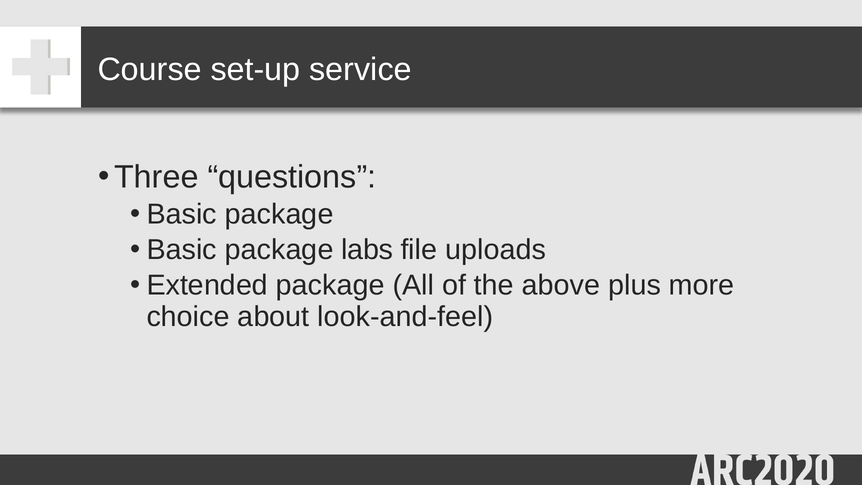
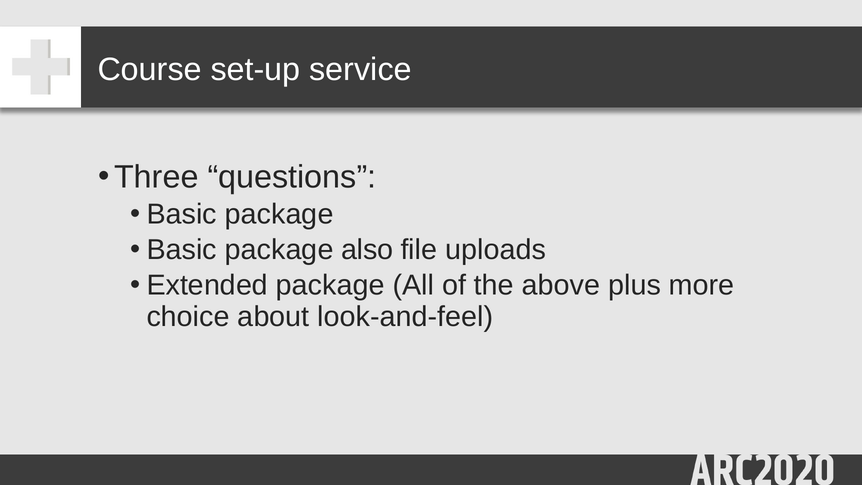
labs: labs -> also
